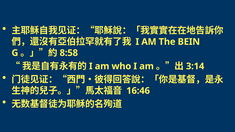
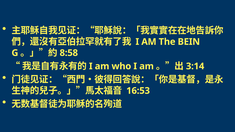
16:46: 16:46 -> 16:53
